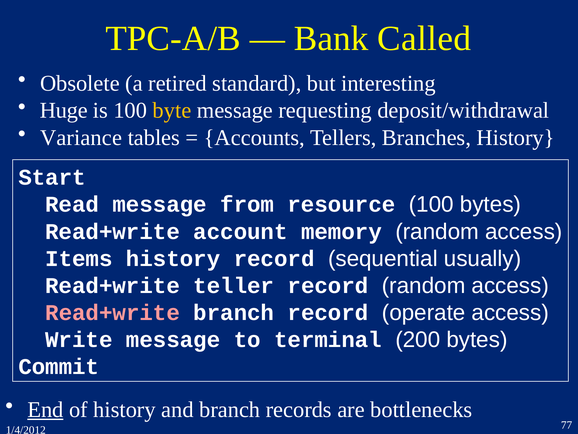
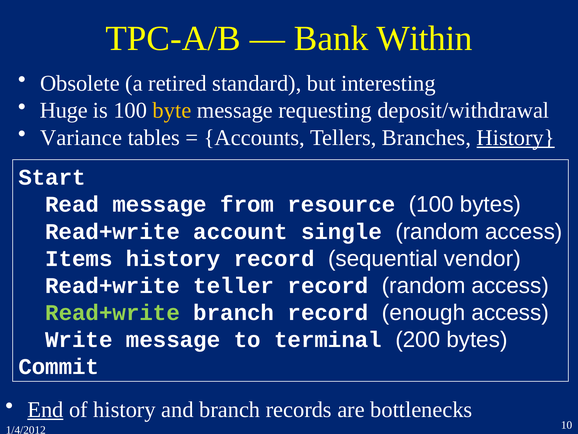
Called: Called -> Within
History at (516, 137) underline: none -> present
memory: memory -> single
usually: usually -> vendor
Read+write at (113, 312) colour: pink -> light green
operate: operate -> enough
77: 77 -> 10
